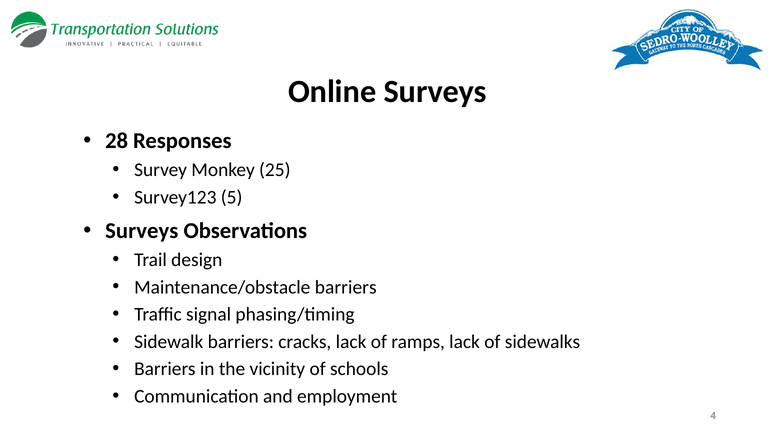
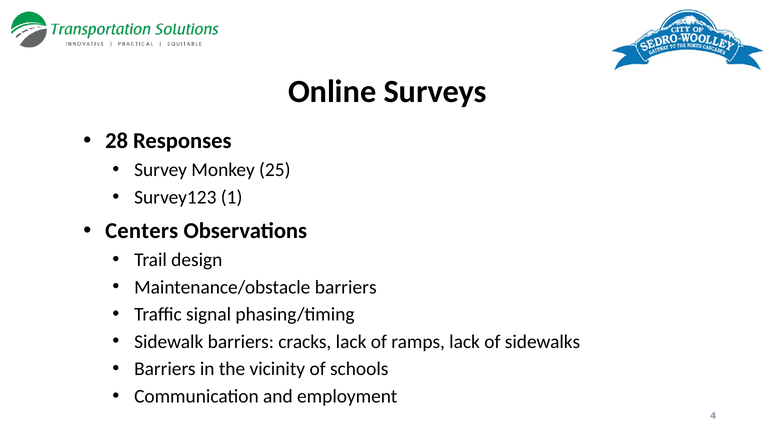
5: 5 -> 1
Surveys at (142, 231): Surveys -> Centers
